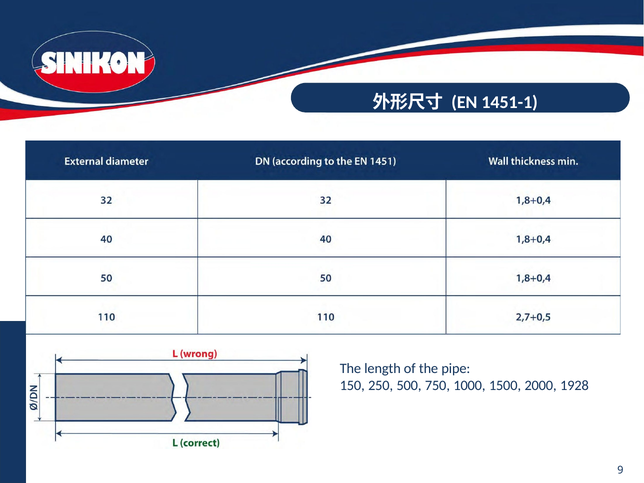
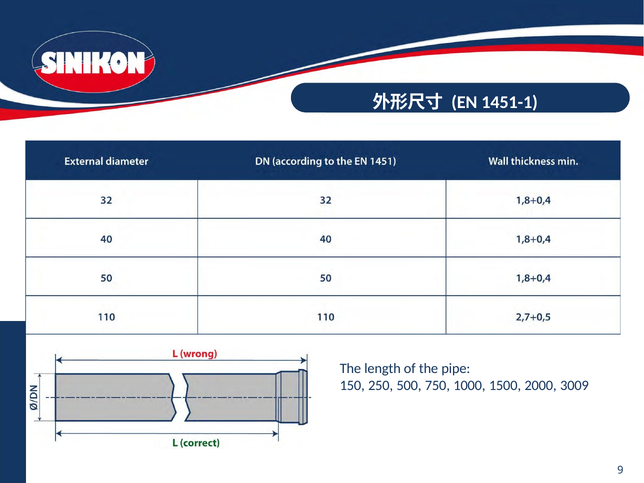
1928: 1928 -> 3009
